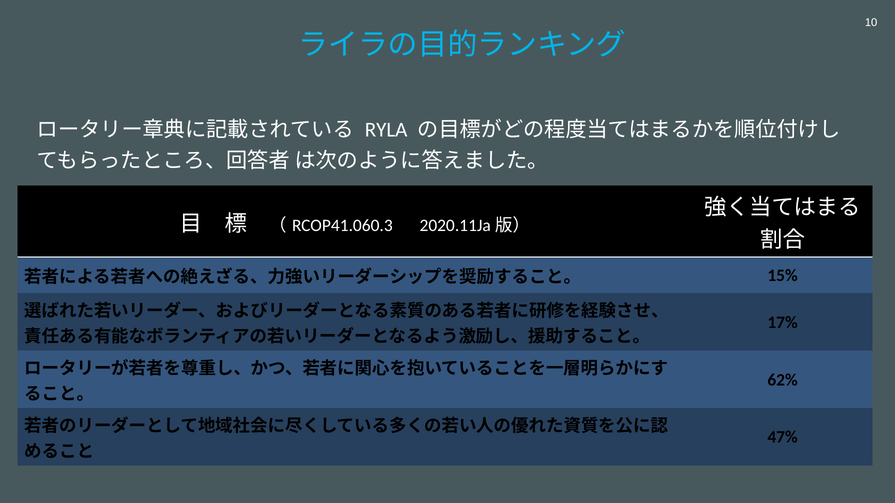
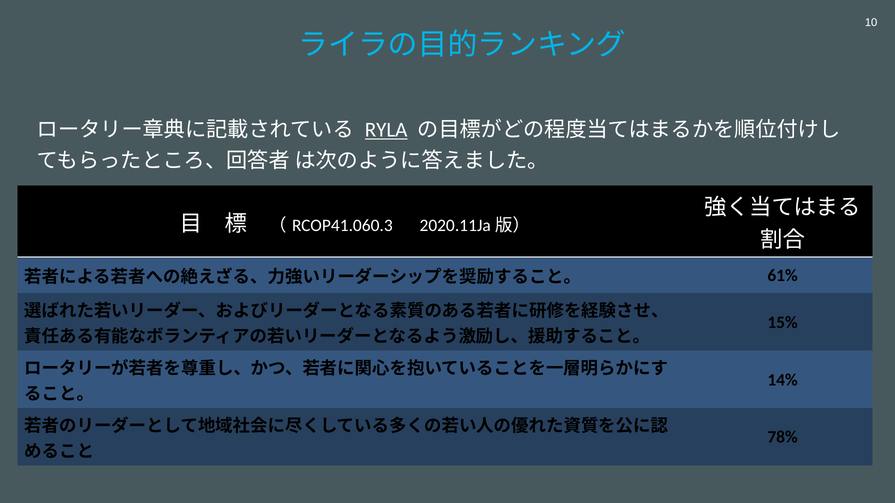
RYLA underline: none -> present
15%: 15% -> 61%
17%: 17% -> 15%
62%: 62% -> 14%
47%: 47% -> 78%
